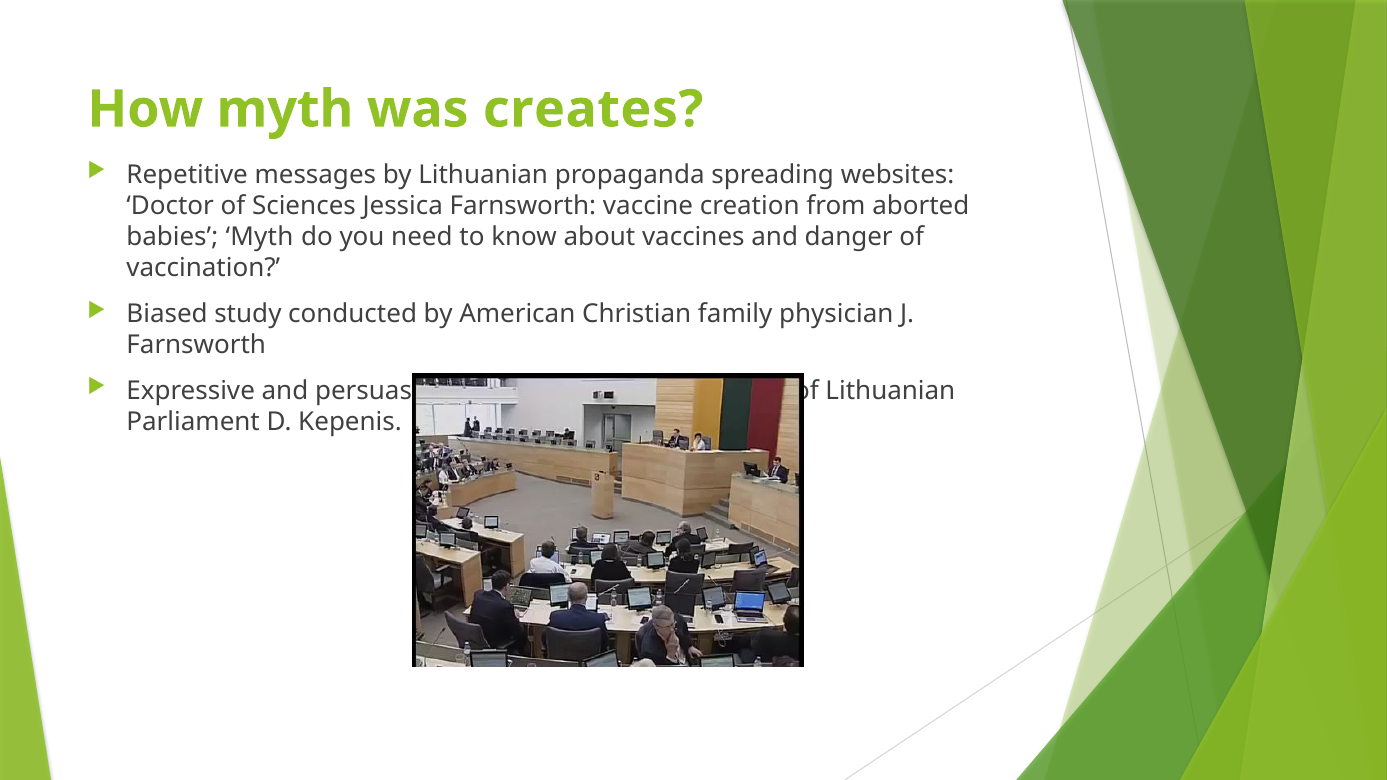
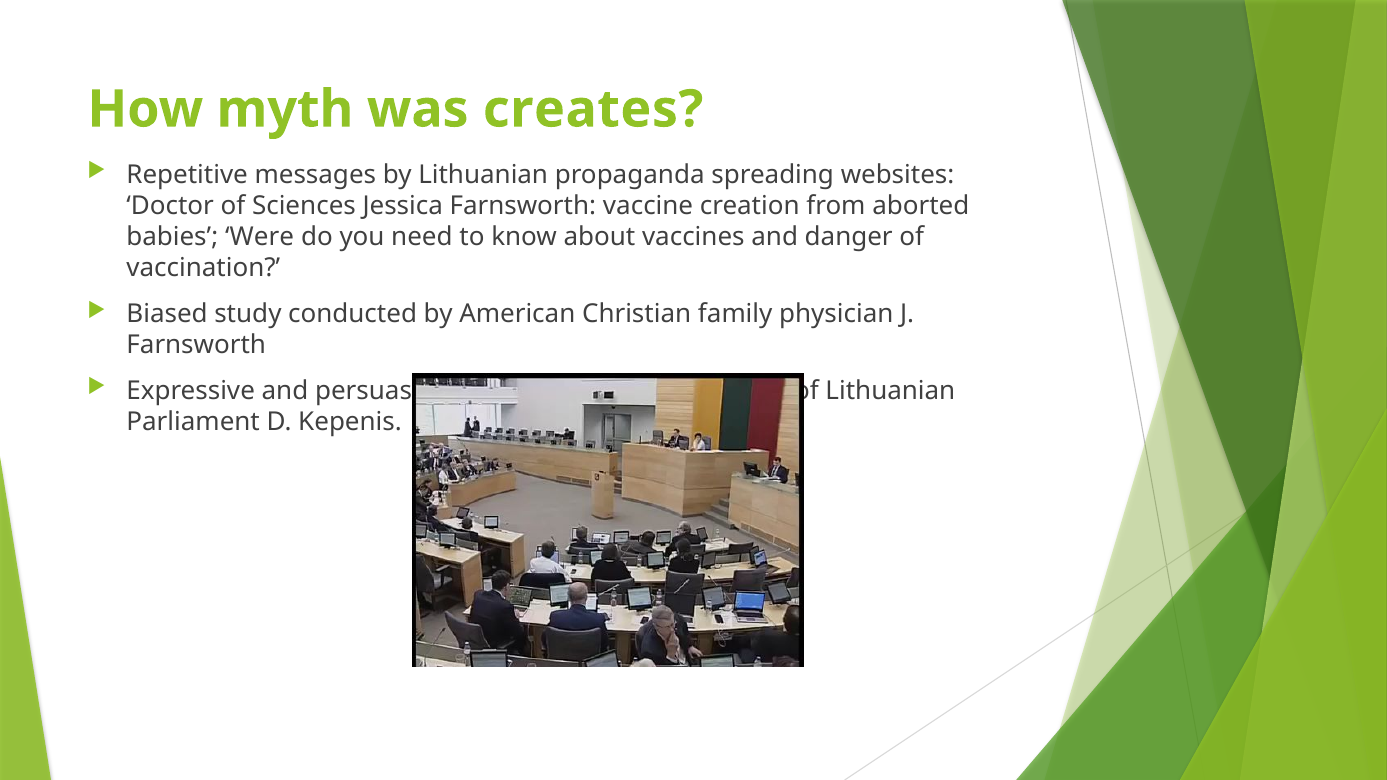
babies Myth: Myth -> Were
